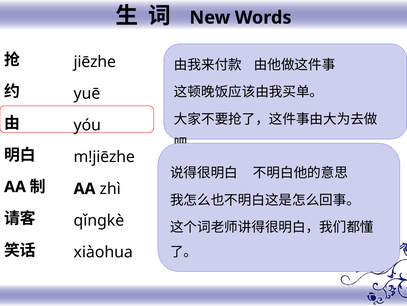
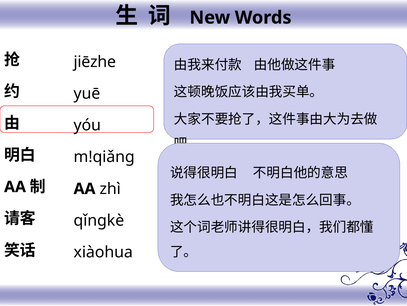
m!jiēzhe: m!jiēzhe -> m!qiǎng
